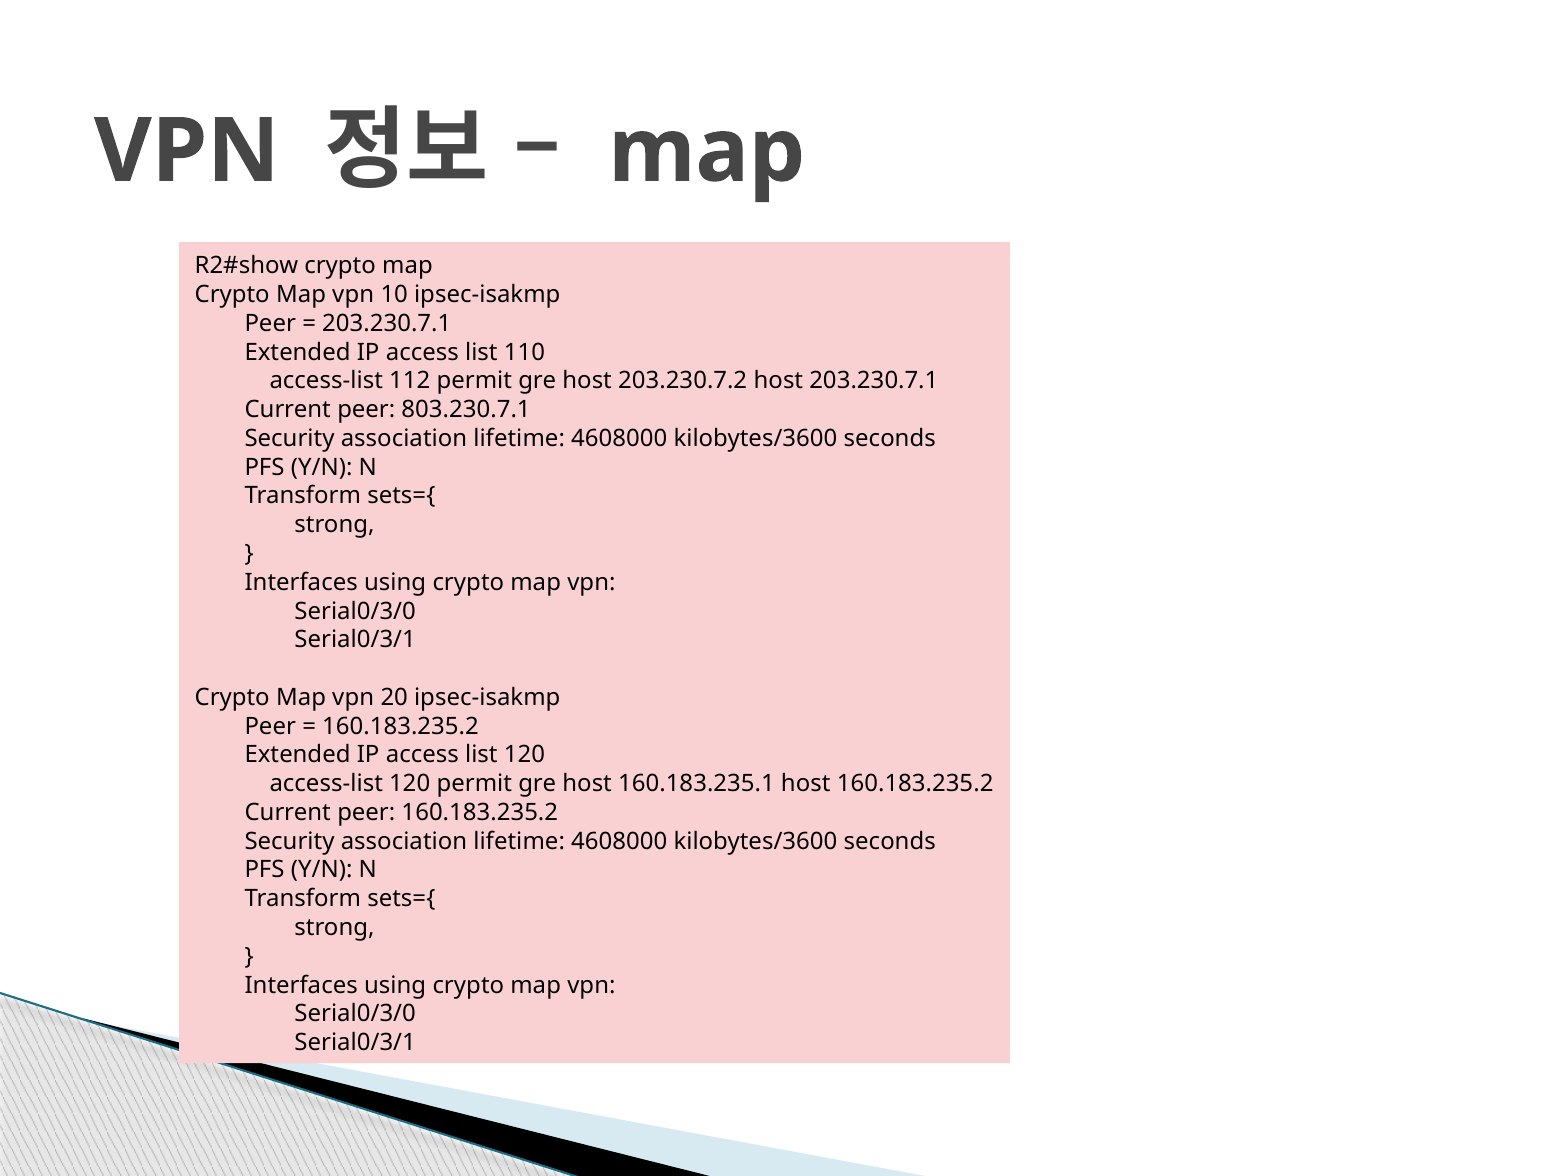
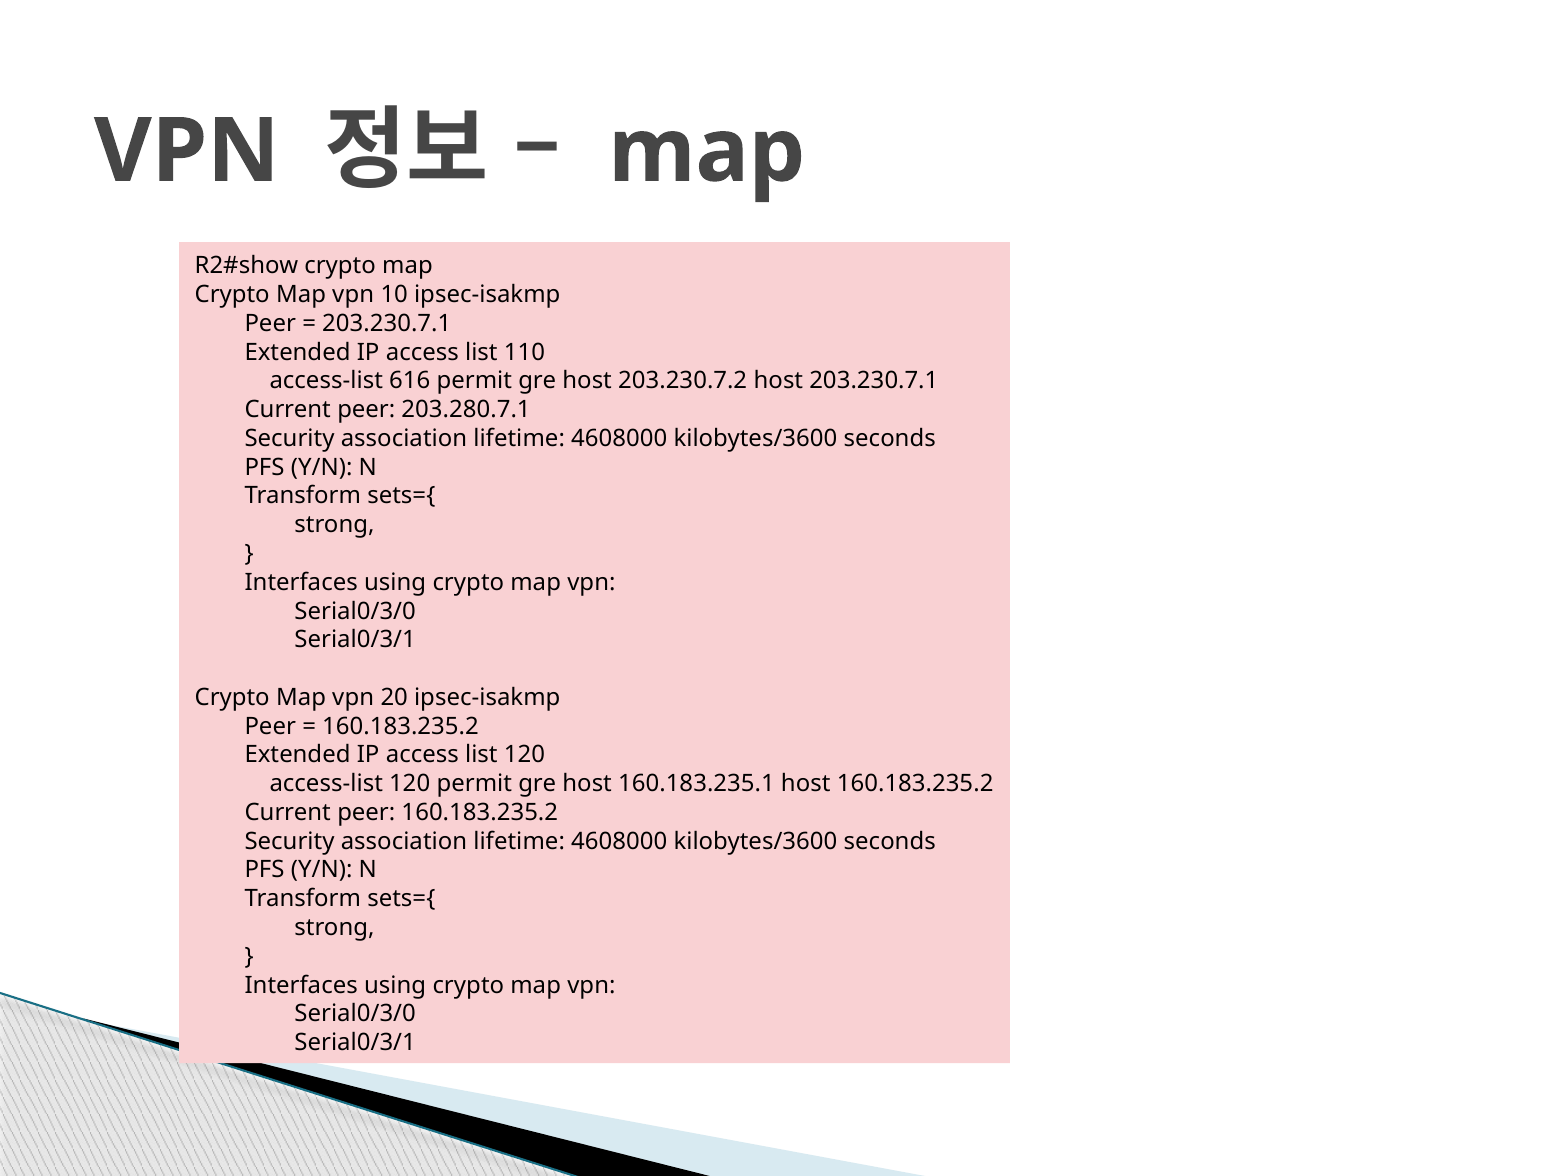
112: 112 -> 616
803.230.7.1: 803.230.7.1 -> 203.280.7.1
